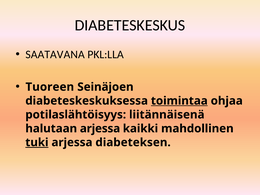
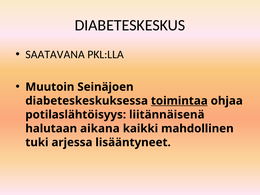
Tuoreen: Tuoreen -> Muutoin
halutaan arjessa: arjessa -> aikana
tuki underline: present -> none
diabeteksen: diabeteksen -> lisääntyneet
